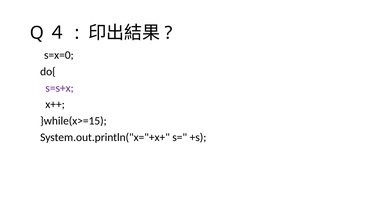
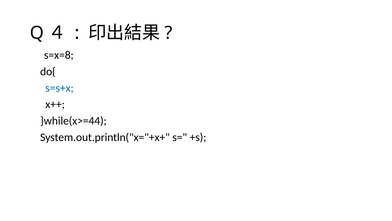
s=x=0: s=x=0 -> s=x=8
s=s+x colour: purple -> blue
}while(x>=15: }while(x>=15 -> }while(x>=44
